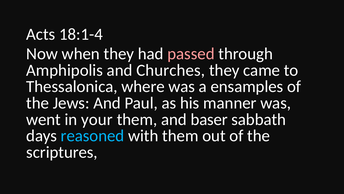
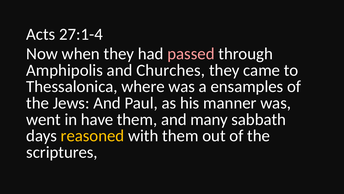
18:1-4: 18:1-4 -> 27:1-4
your: your -> have
baser: baser -> many
reasoned colour: light blue -> yellow
